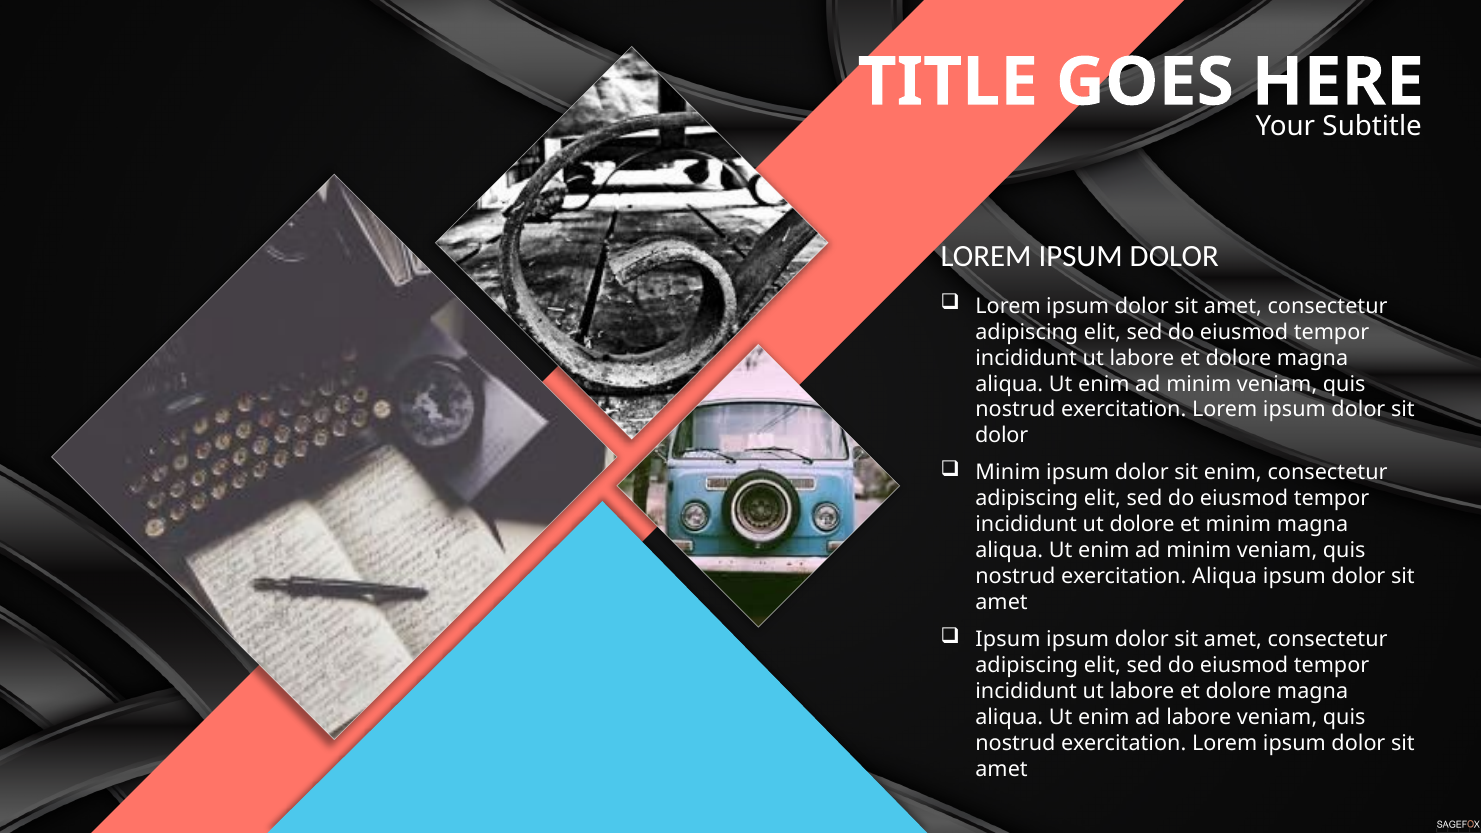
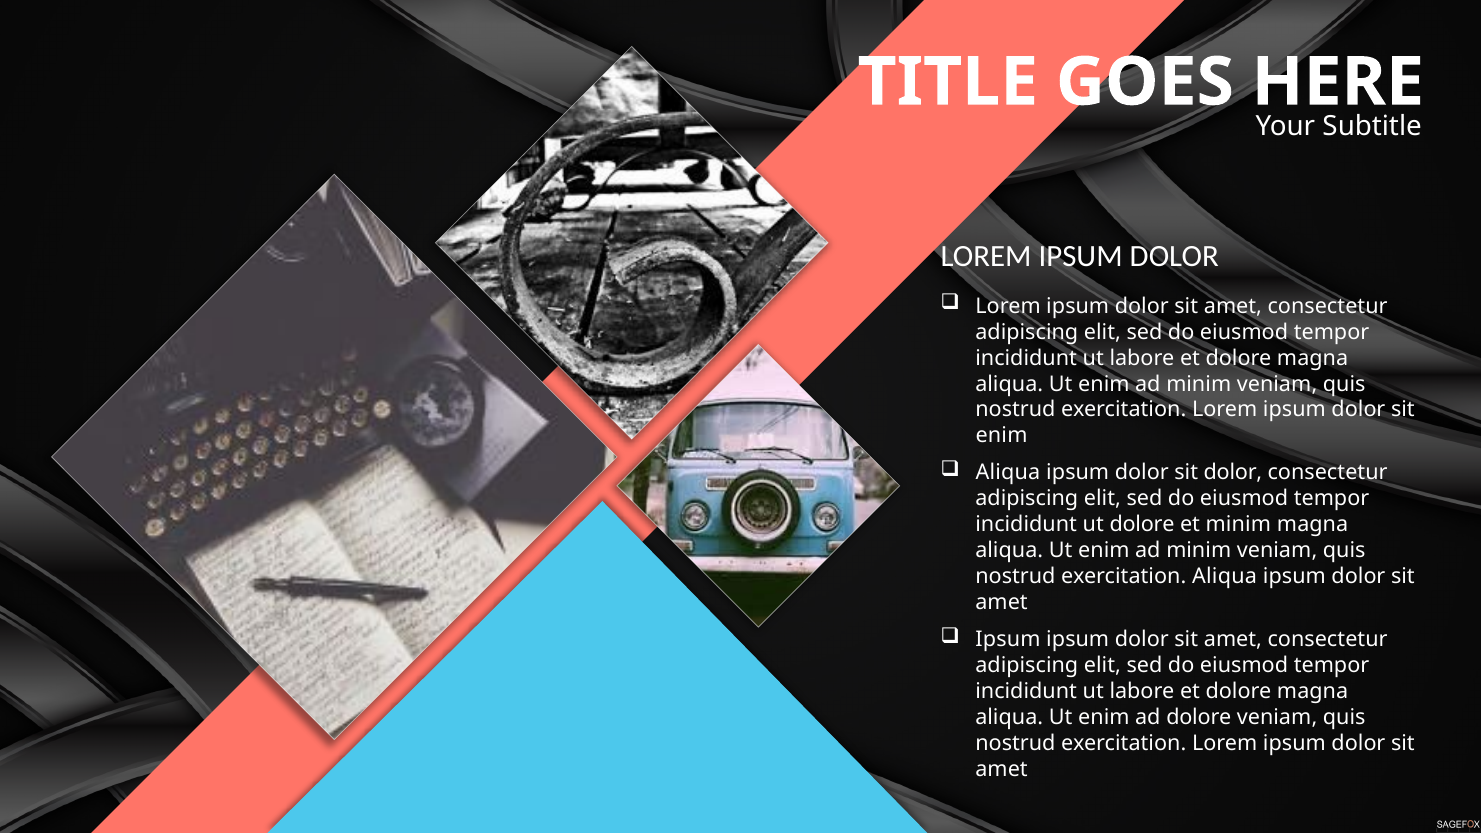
dolor at (1002, 436): dolor -> enim
Minim at (1008, 473): Minim -> Aliqua
sit enim: enim -> dolor
ad labore: labore -> dolore
